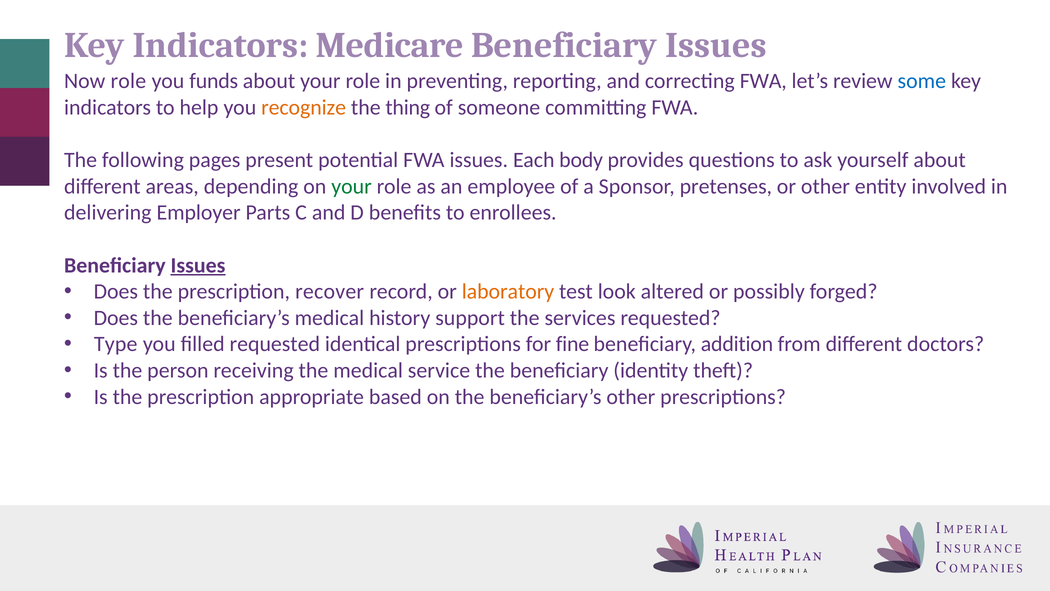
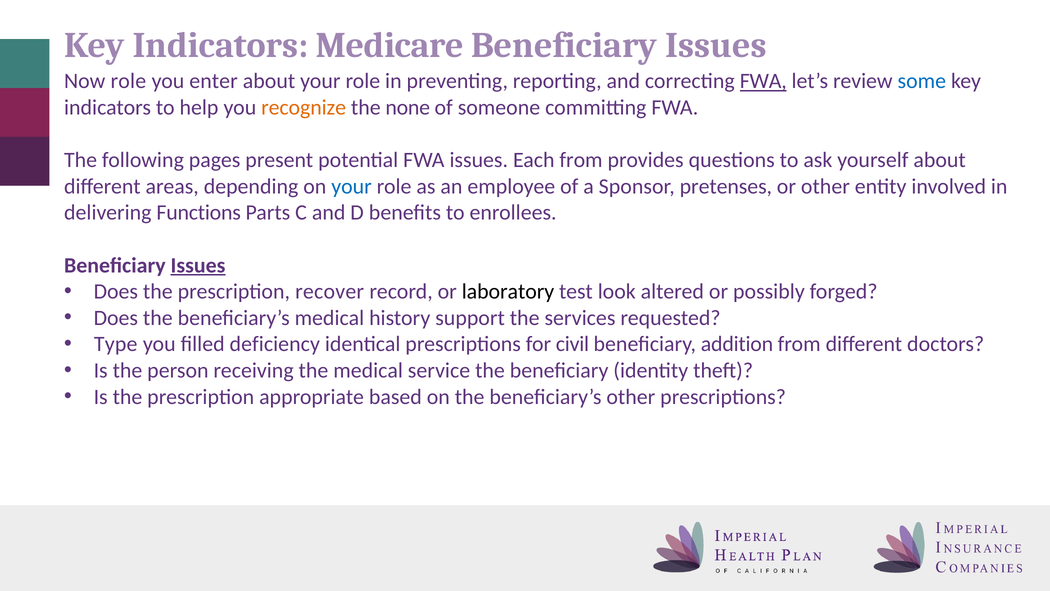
funds: funds -> enter
FWA at (763, 81) underline: none -> present
thing: thing -> none
Each body: body -> from
your at (352, 186) colour: green -> blue
Employer: Employer -> Functions
laboratory colour: orange -> black
filled requested: requested -> deficiency
fine: fine -> civil
